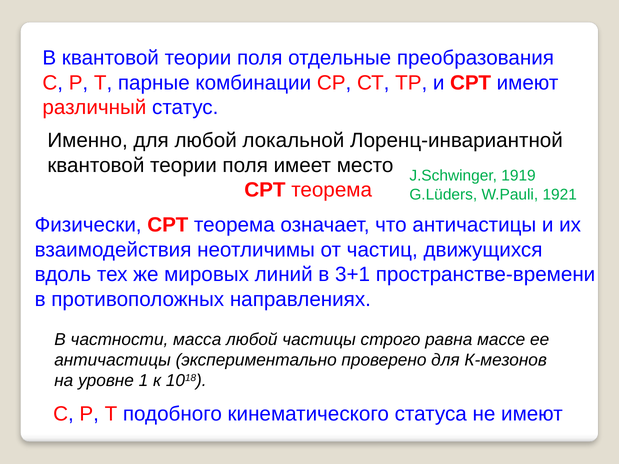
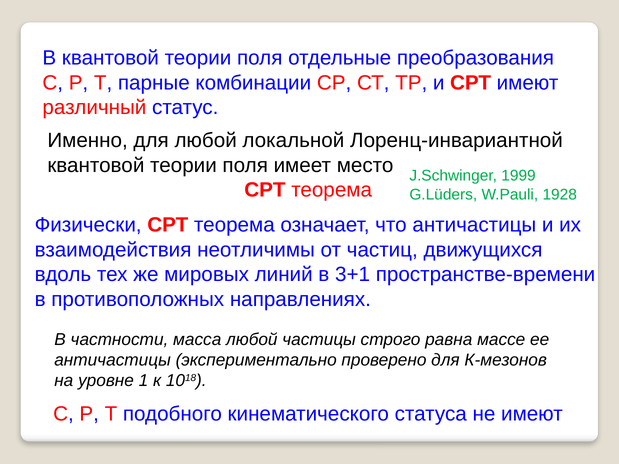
1919: 1919 -> 1999
1921: 1921 -> 1928
